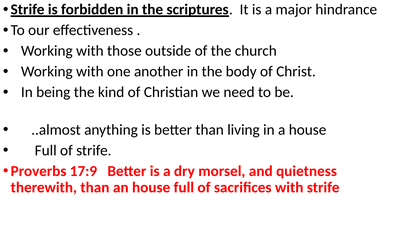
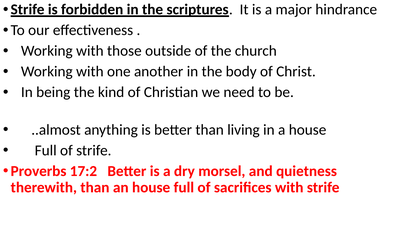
17:9: 17:9 -> 17:2
